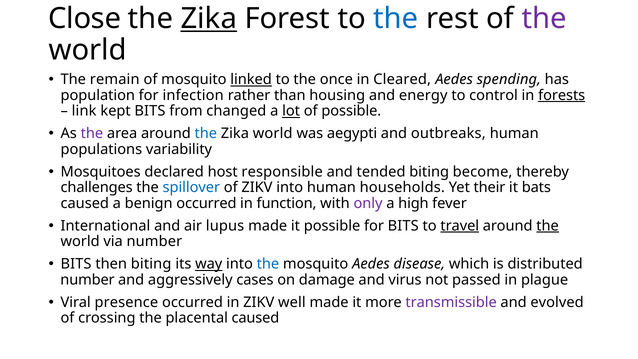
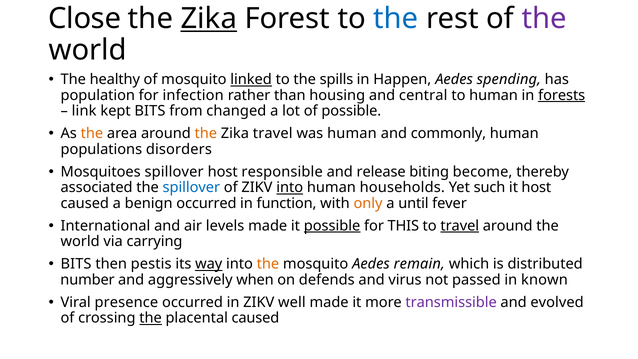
remain: remain -> healthy
once: once -> spills
Cleared: Cleared -> Happen
energy: energy -> central
to control: control -> human
lot underline: present -> none
the at (92, 134) colour: purple -> orange
the at (206, 134) colour: blue -> orange
Zika world: world -> travel
was aegypti: aegypti -> human
outbreaks: outbreaks -> commonly
variability: variability -> disorders
Mosquitoes declared: declared -> spillover
tended: tended -> release
challenges: challenges -> associated
into at (290, 188) underline: none -> present
their: their -> such
it bats: bats -> host
only colour: purple -> orange
high: high -> until
lupus: lupus -> levels
possible at (332, 226) underline: none -> present
for BITS: BITS -> THIS
the at (548, 226) underline: present -> none
via number: number -> carrying
then biting: biting -> pestis
the at (268, 264) colour: blue -> orange
disease: disease -> remain
cases: cases -> when
damage: damage -> defends
plague: plague -> known
the at (151, 318) underline: none -> present
